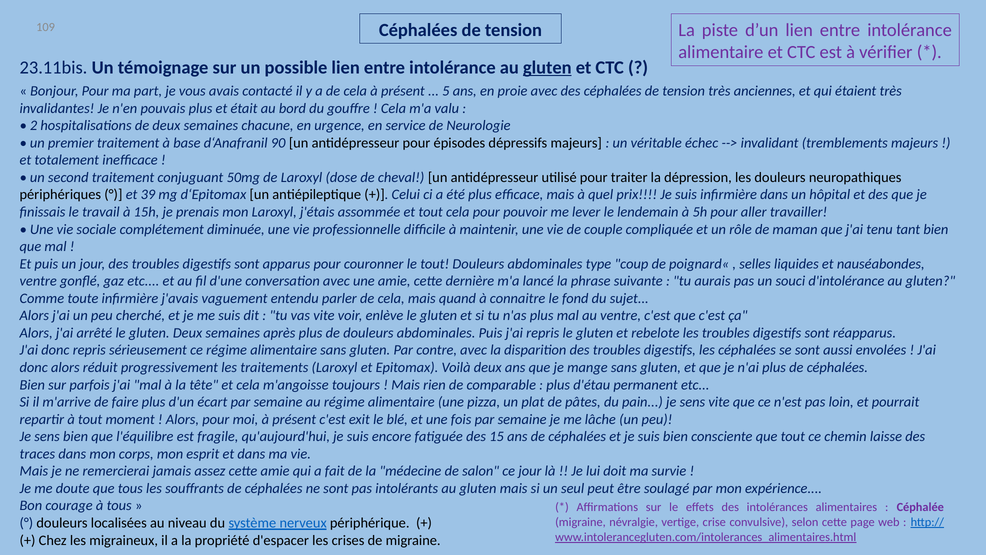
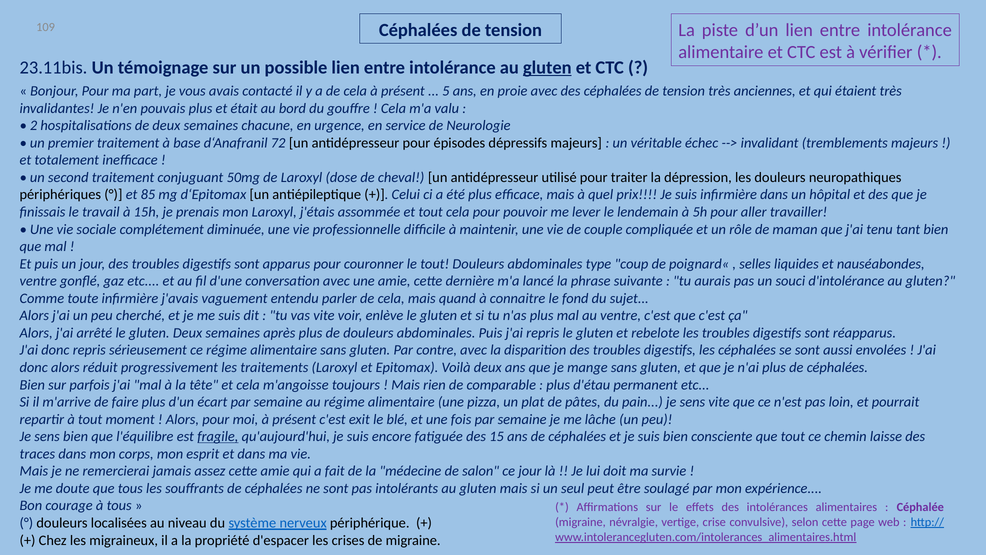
90: 90 -> 72
39: 39 -> 85
fragile underline: none -> present
